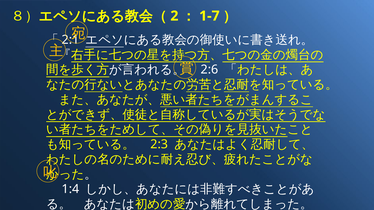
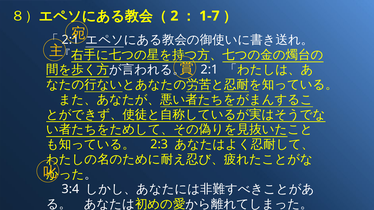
2:6 at (209, 70): 2:6 -> 2:1
1:4: 1:4 -> 3:4
